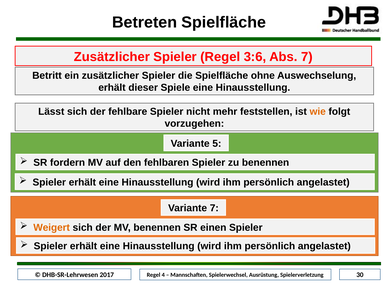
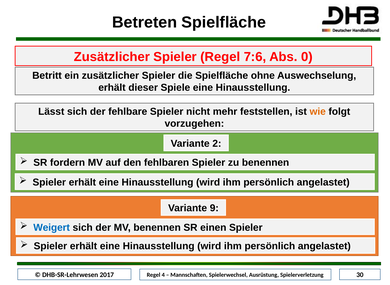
3:6: 3:6 -> 7:6
Abs 7: 7 -> 0
5: 5 -> 2
Variante 7: 7 -> 9
Weigert colour: orange -> blue
